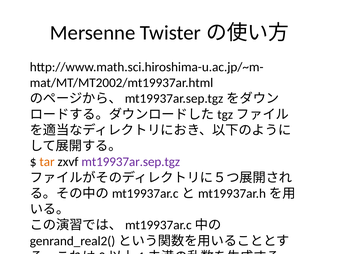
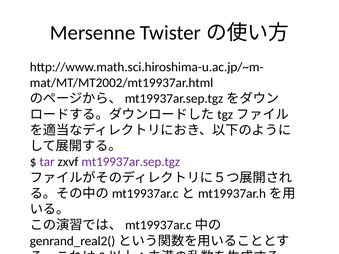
tar colour: orange -> purple
